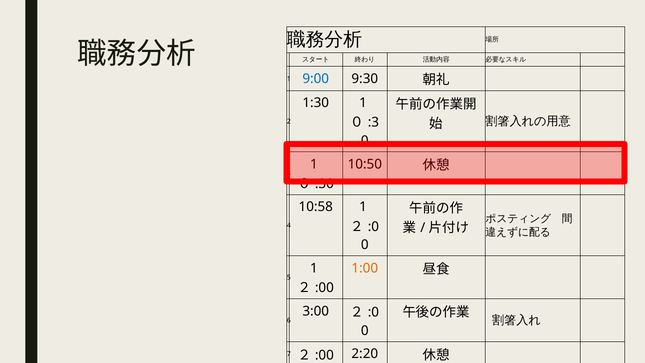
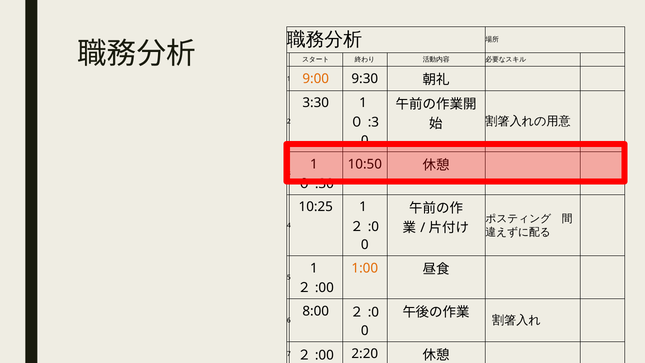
9:00 colour: blue -> orange
1:30: 1:30 -> 3:30
10:58: 10:58 -> 10:25
3:00 at (316, 311): 3:00 -> 8:00
